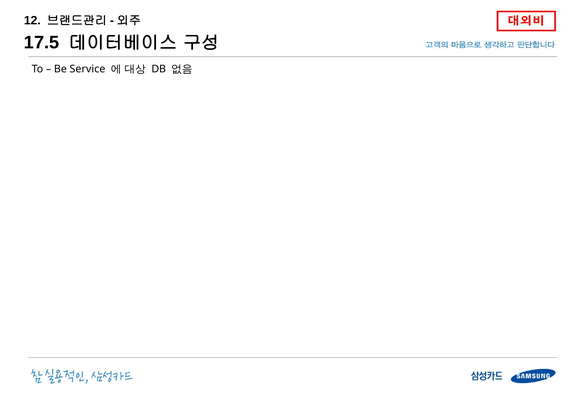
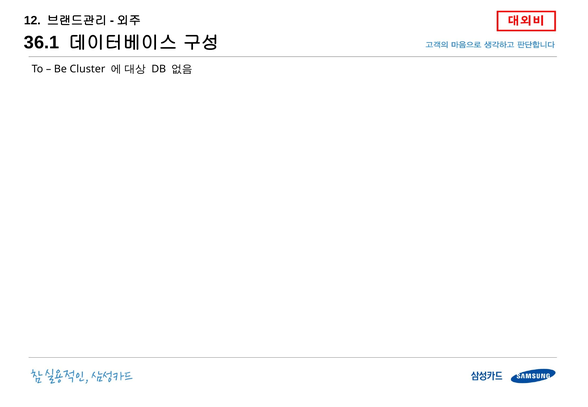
17.5: 17.5 -> 36.1
Service: Service -> Cluster
